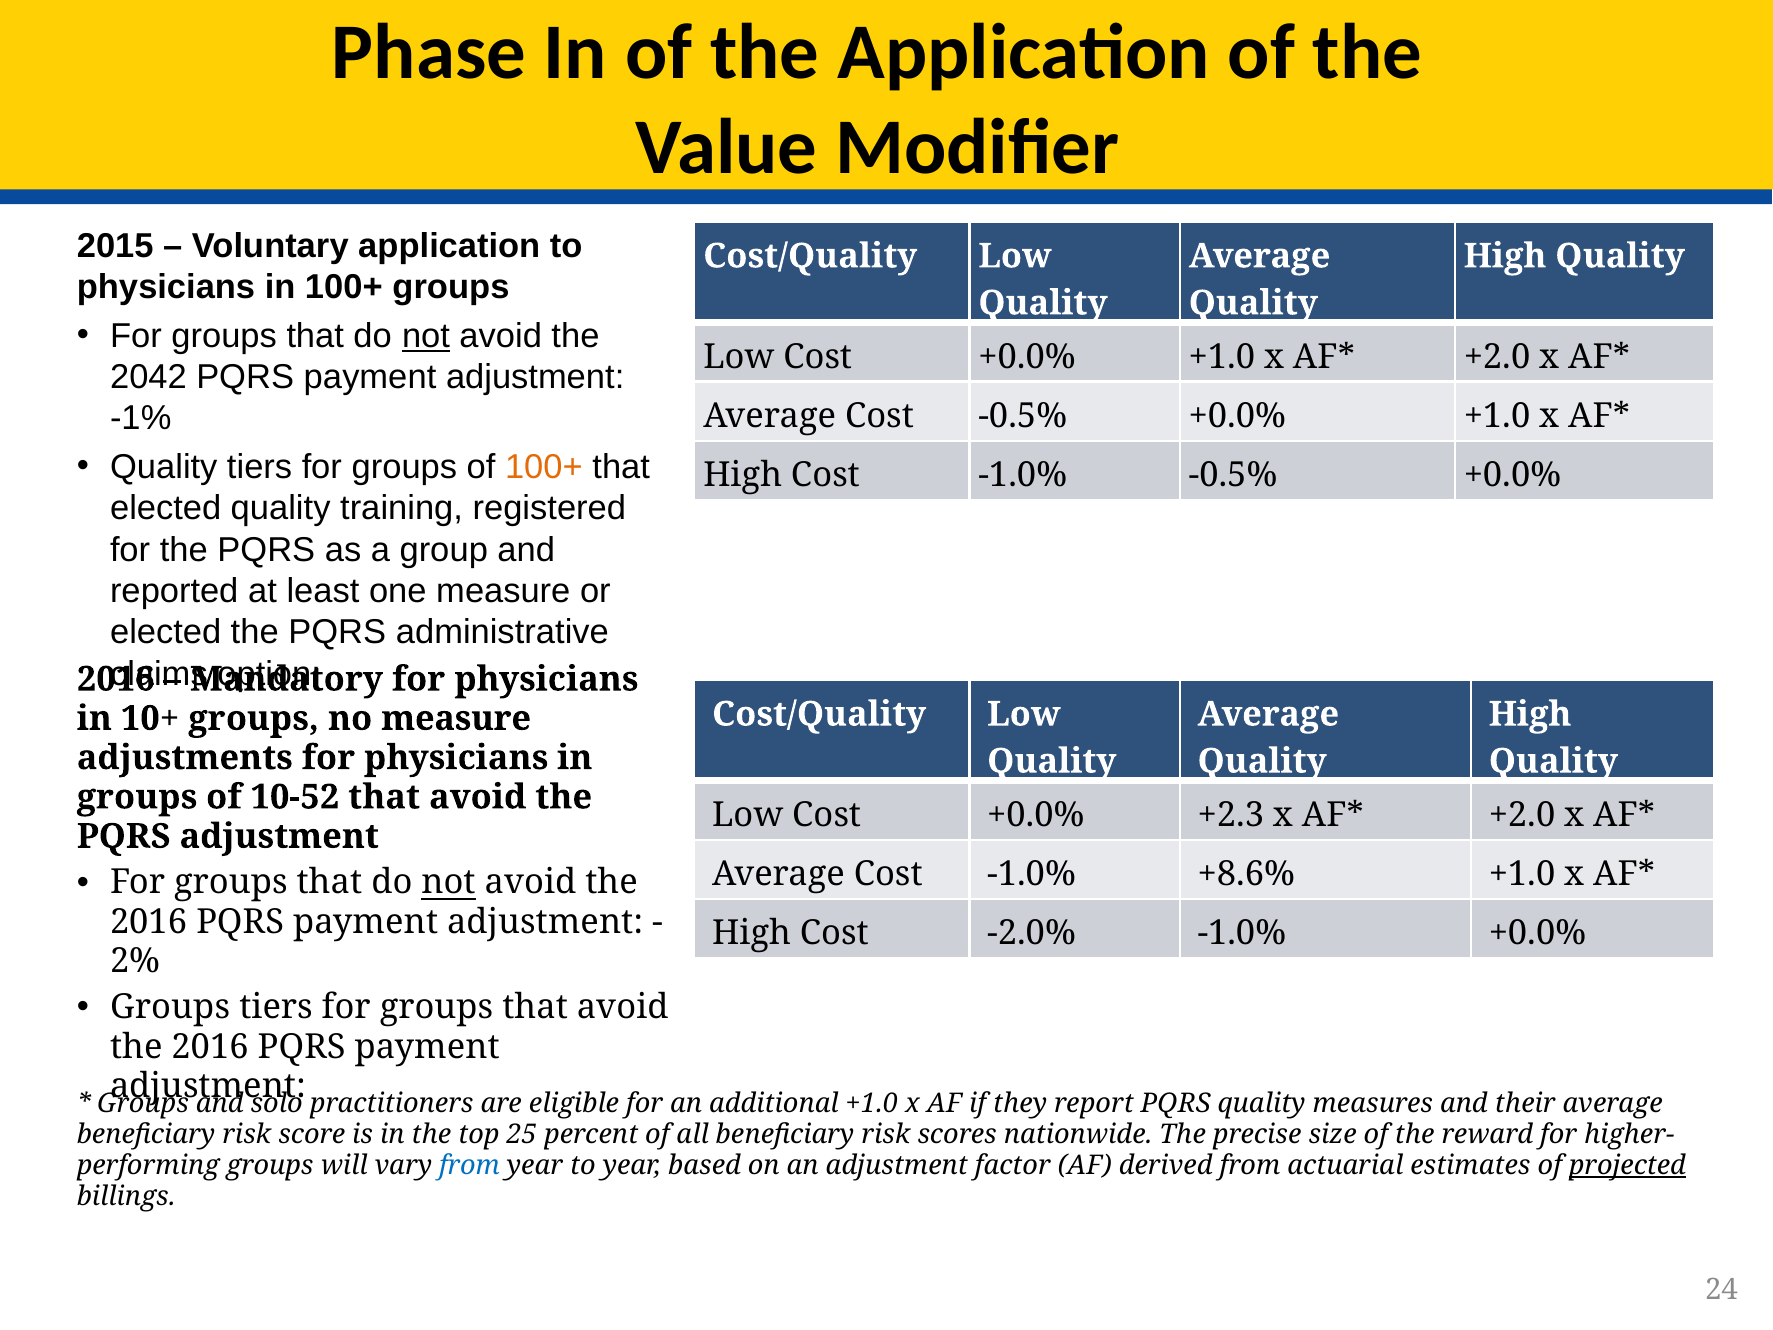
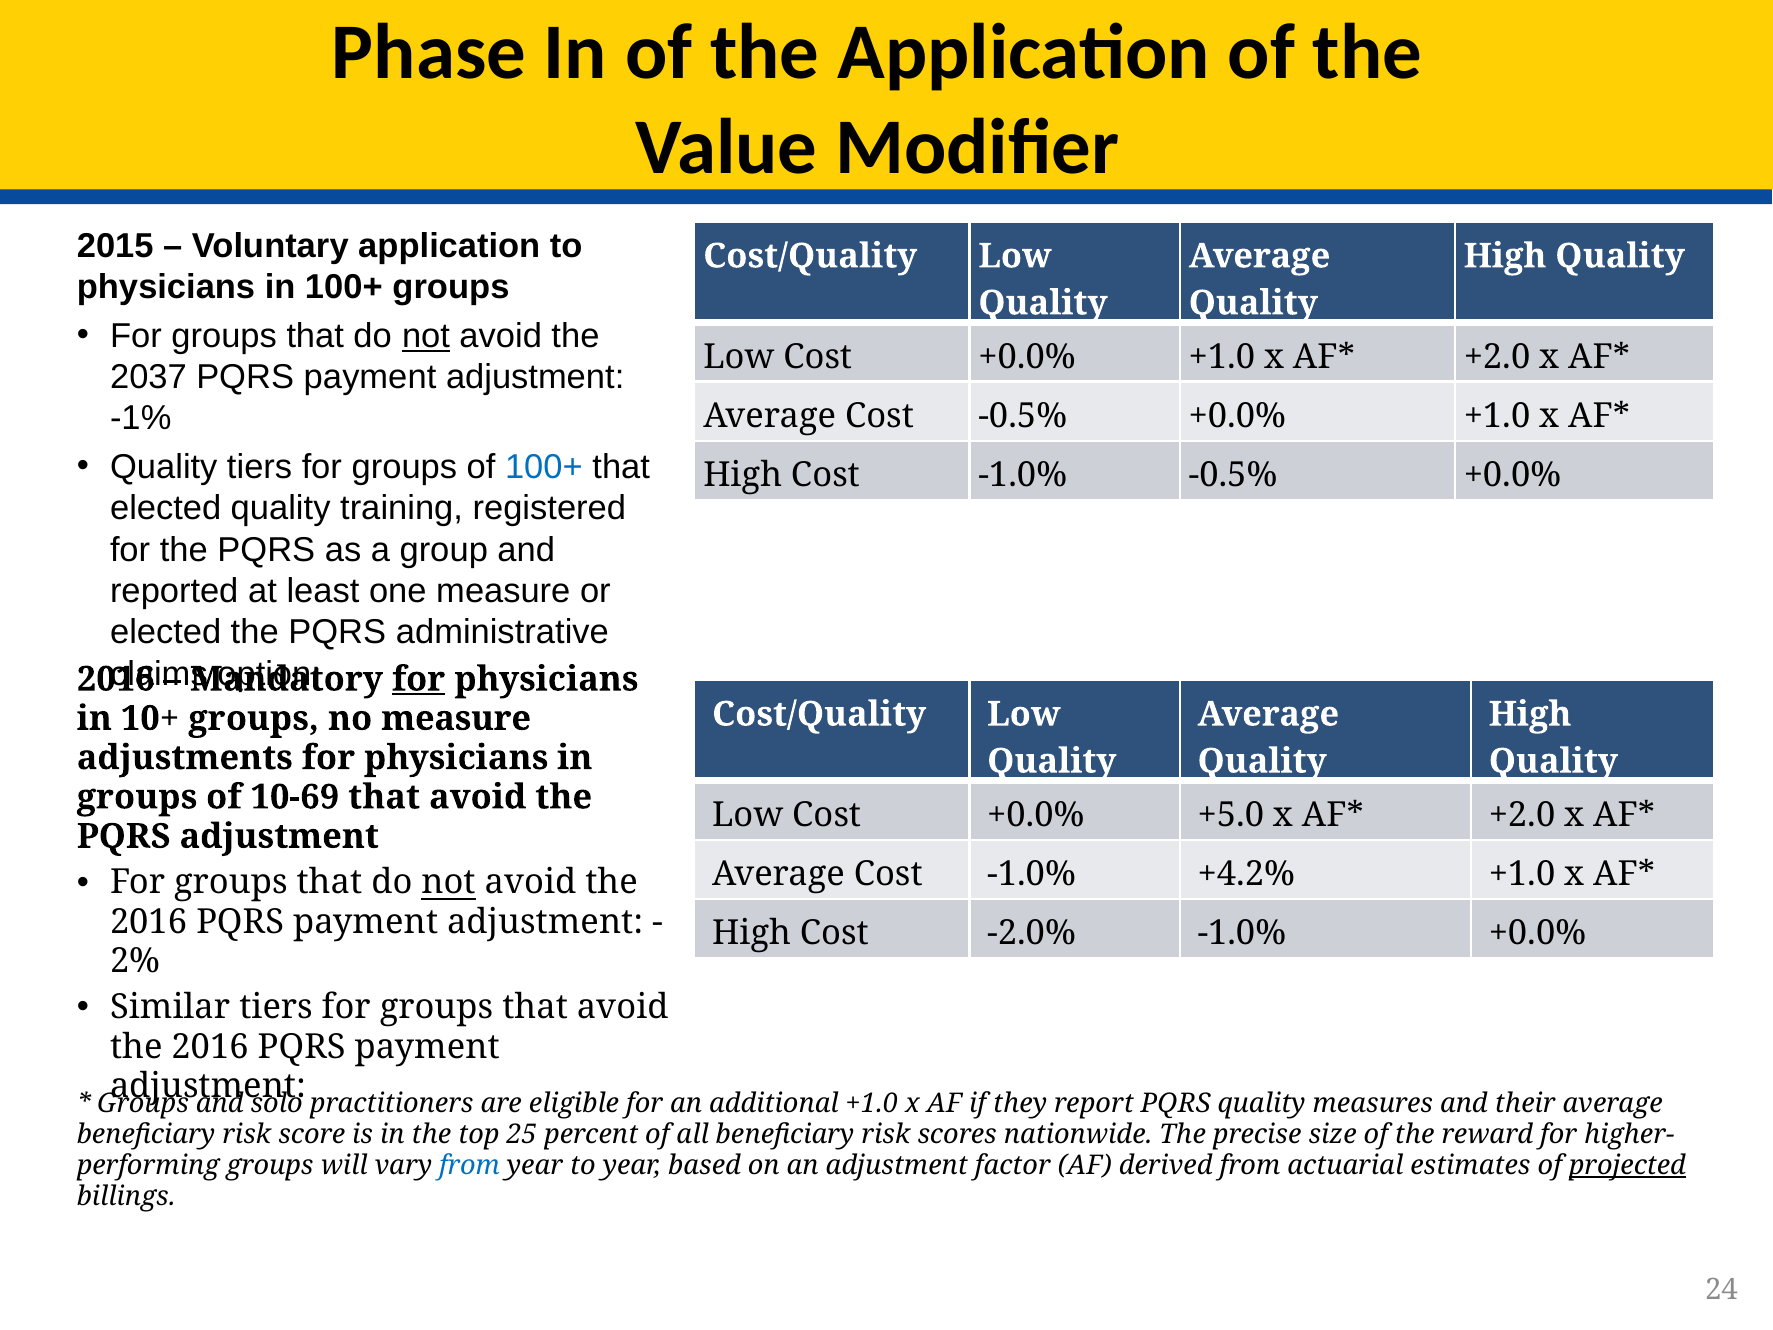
2042: 2042 -> 2037
100+ at (544, 467) colour: orange -> blue
for at (419, 679) underline: none -> present
10-52: 10-52 -> 10-69
+2.3: +2.3 -> +5.0
+8.6%: +8.6% -> +4.2%
Groups at (170, 1007): Groups -> Similar
